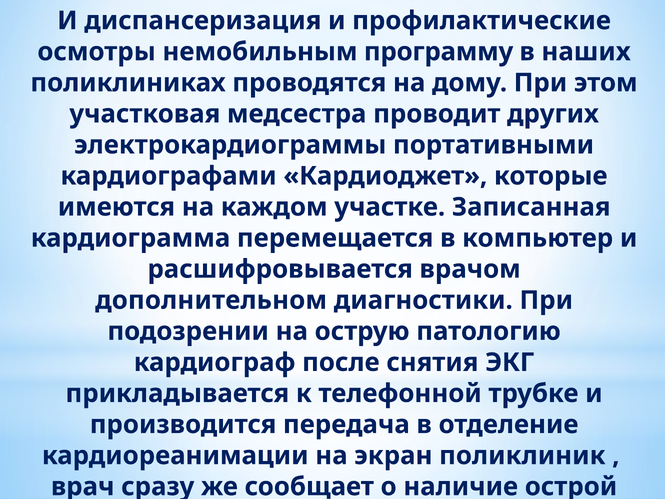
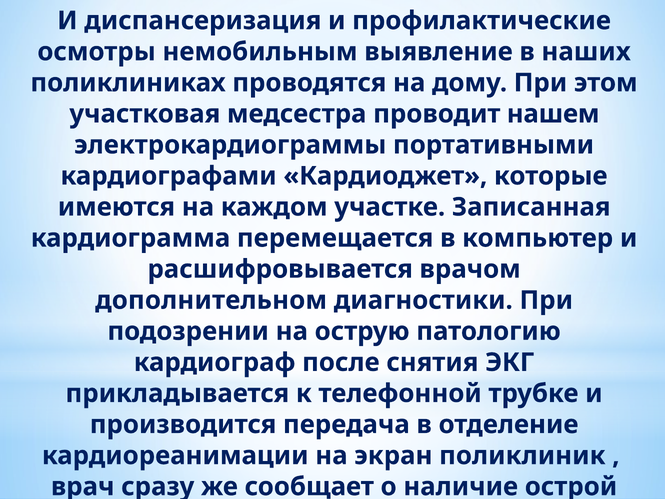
программу: программу -> выявление
других: других -> нашем
